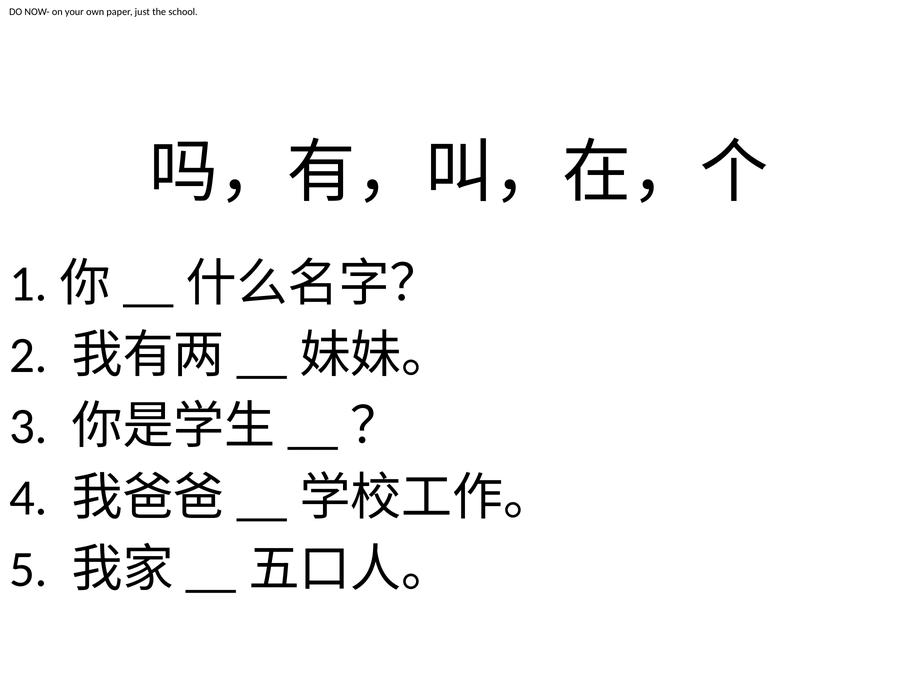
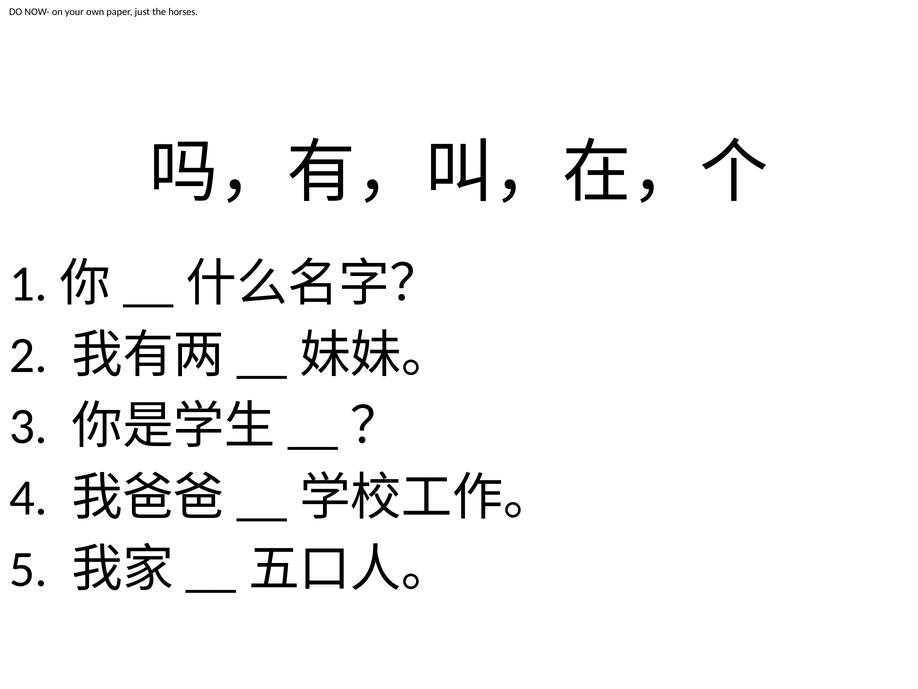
school: school -> horses
